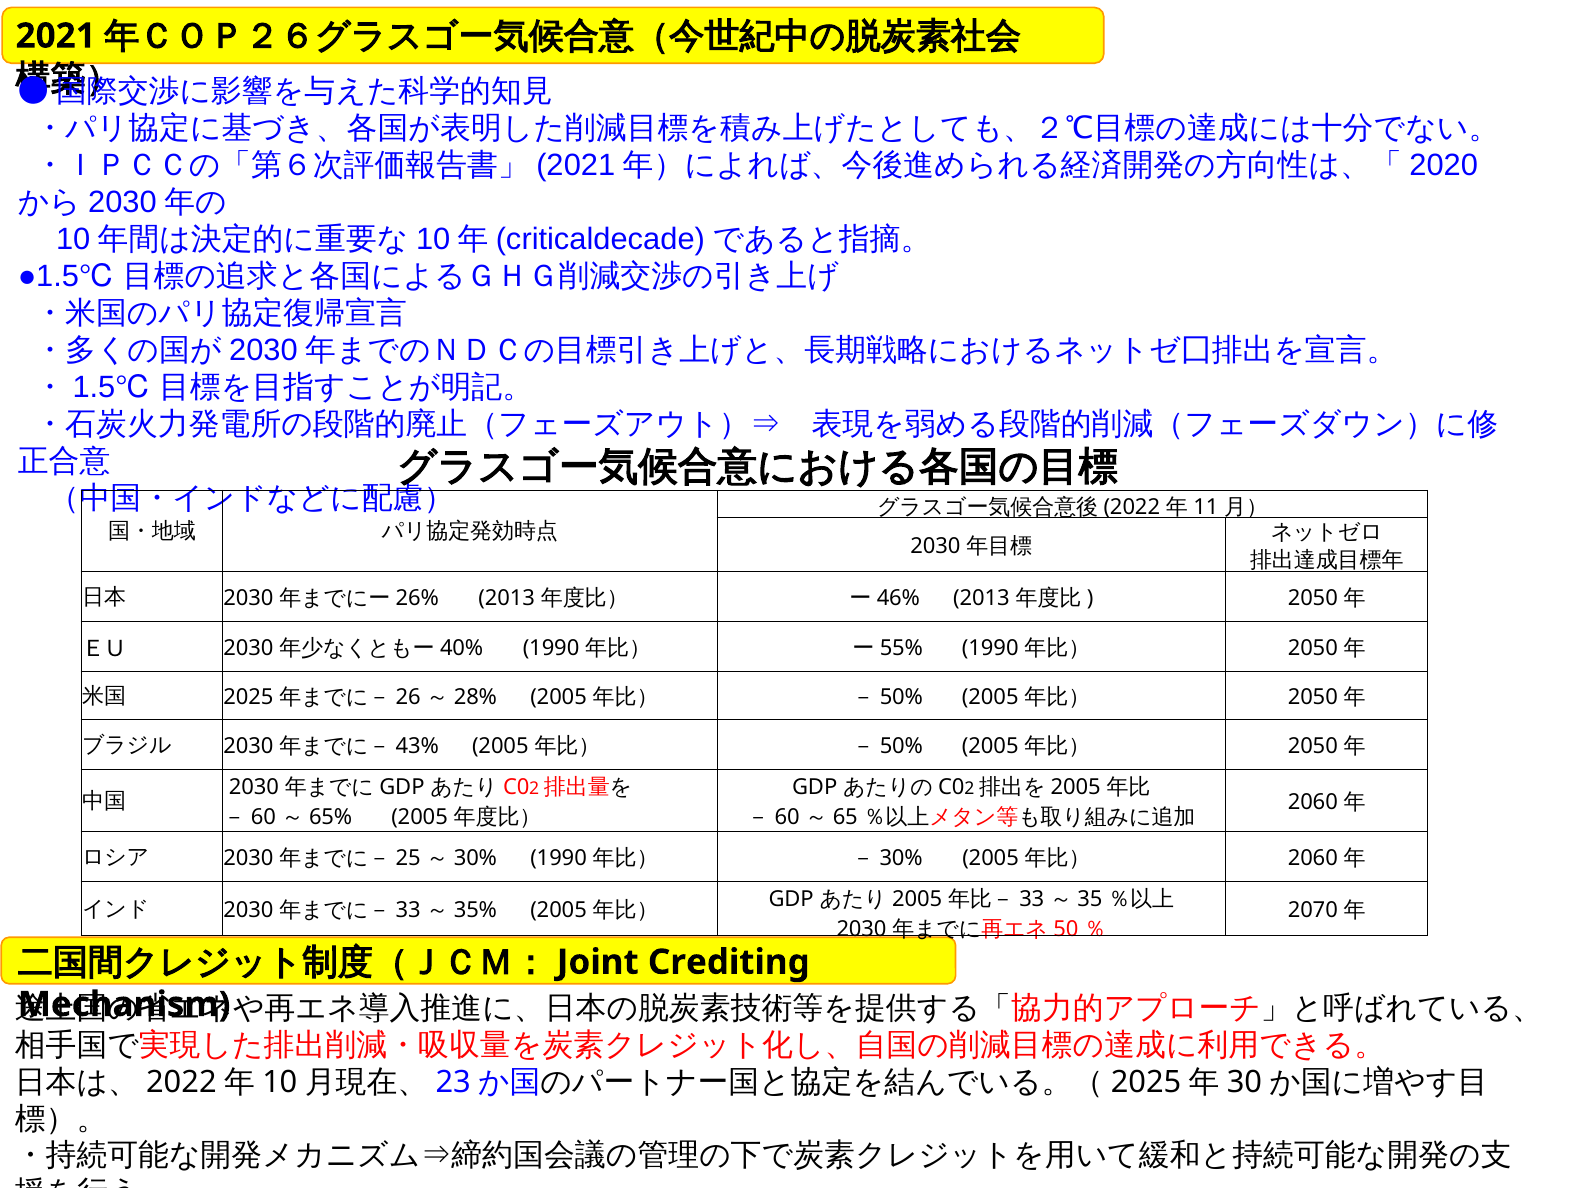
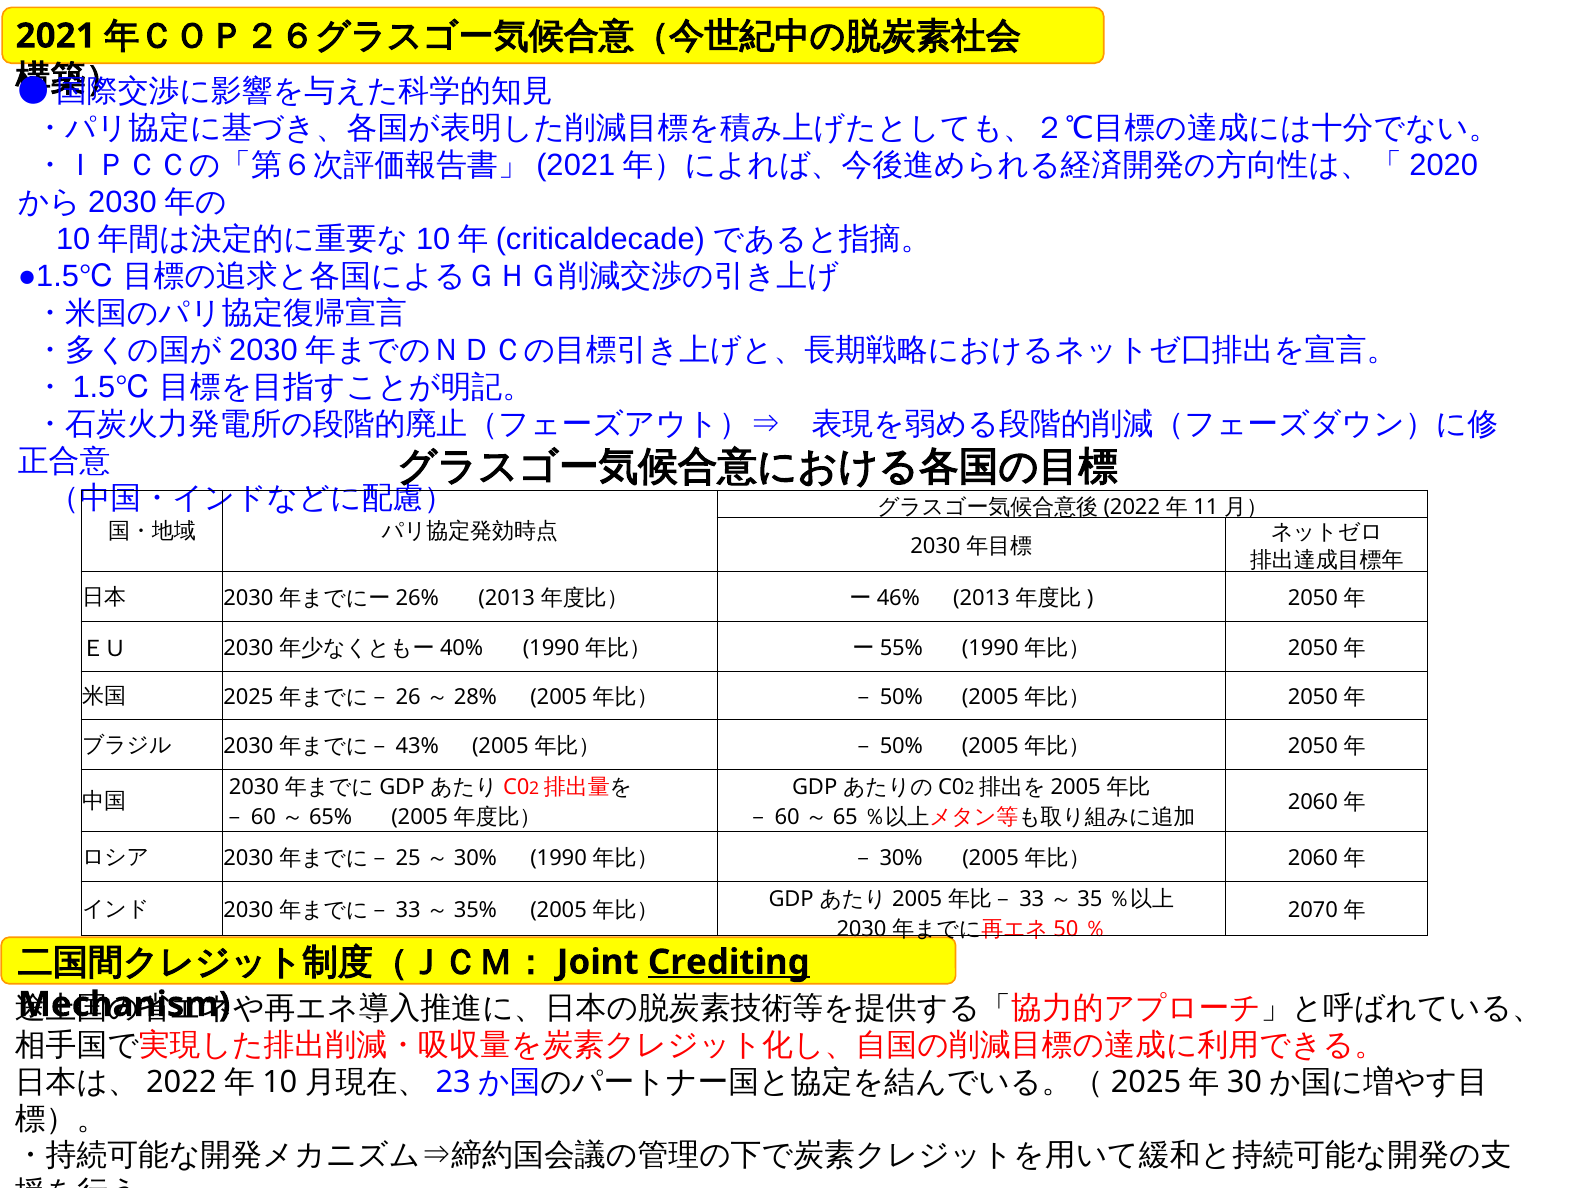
Crediting underline: none -> present
